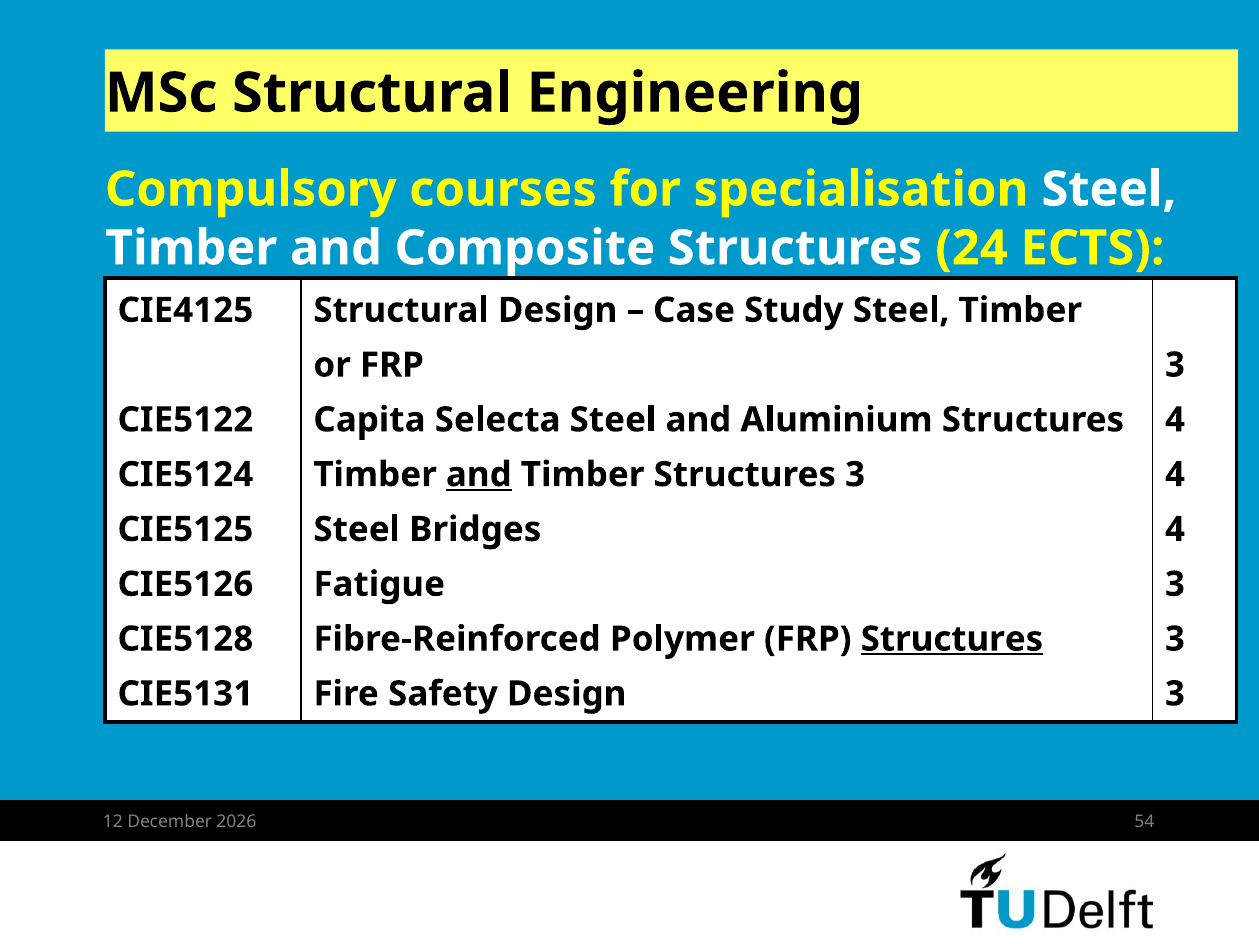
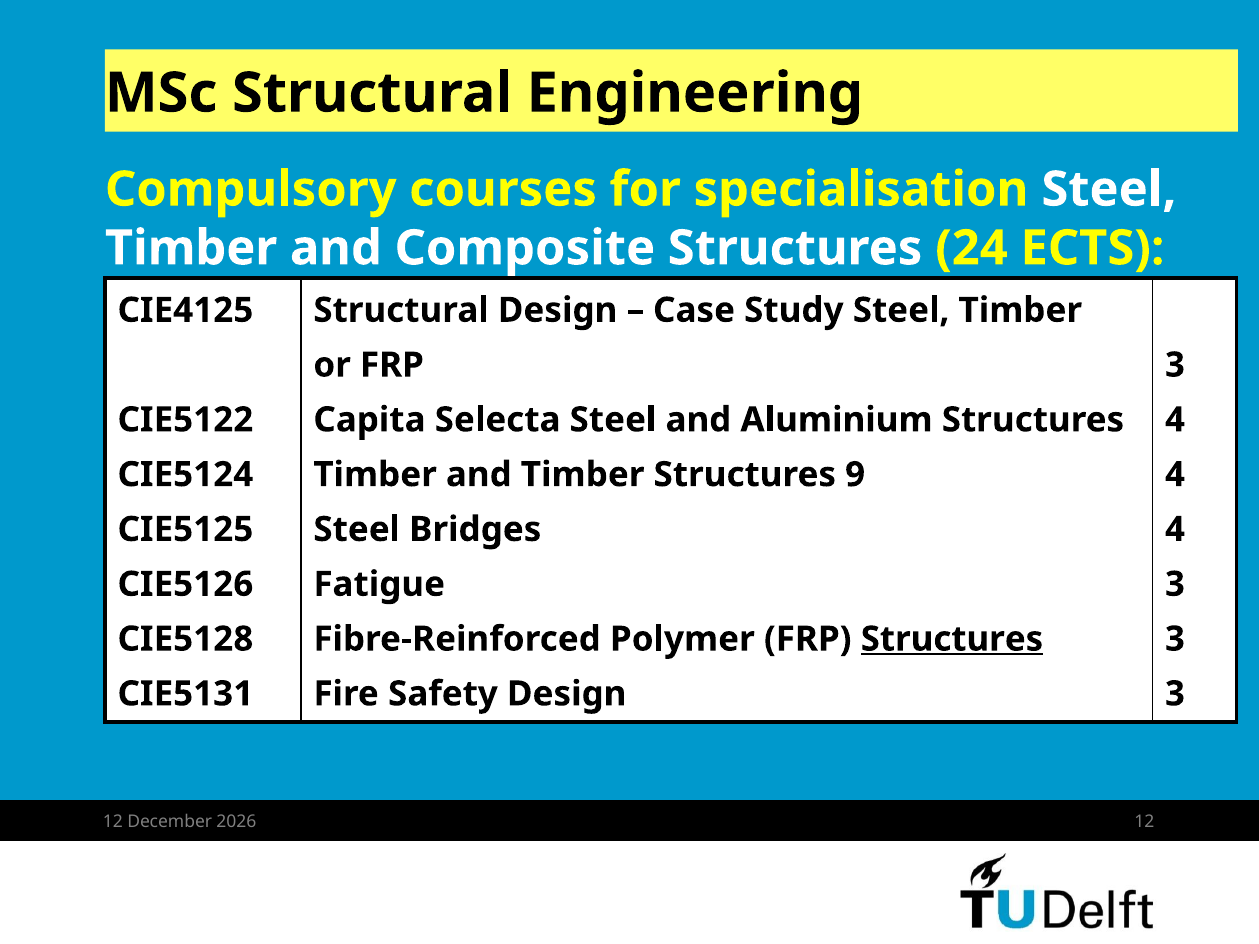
and at (479, 475) underline: present -> none
Structures 3: 3 -> 9
54 at (1144, 822): 54 -> 12
